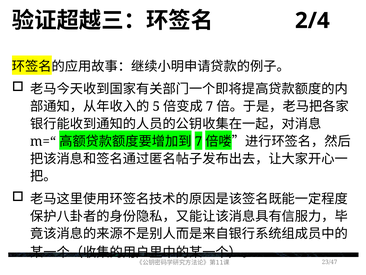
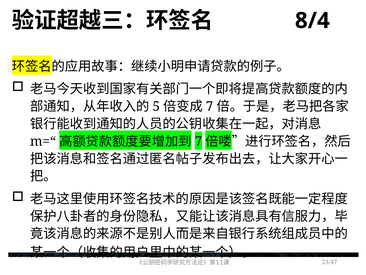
2/4: 2/4 -> 8/4
